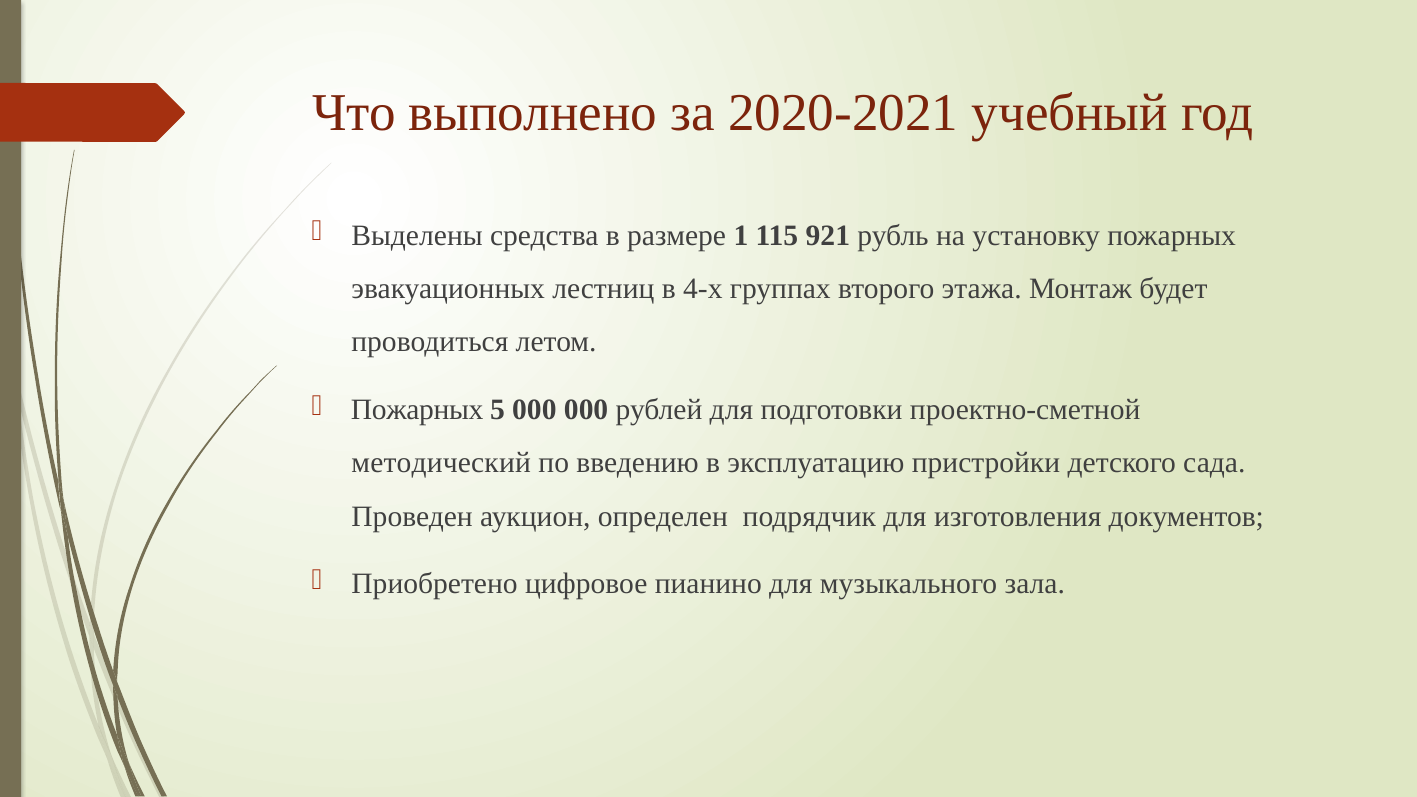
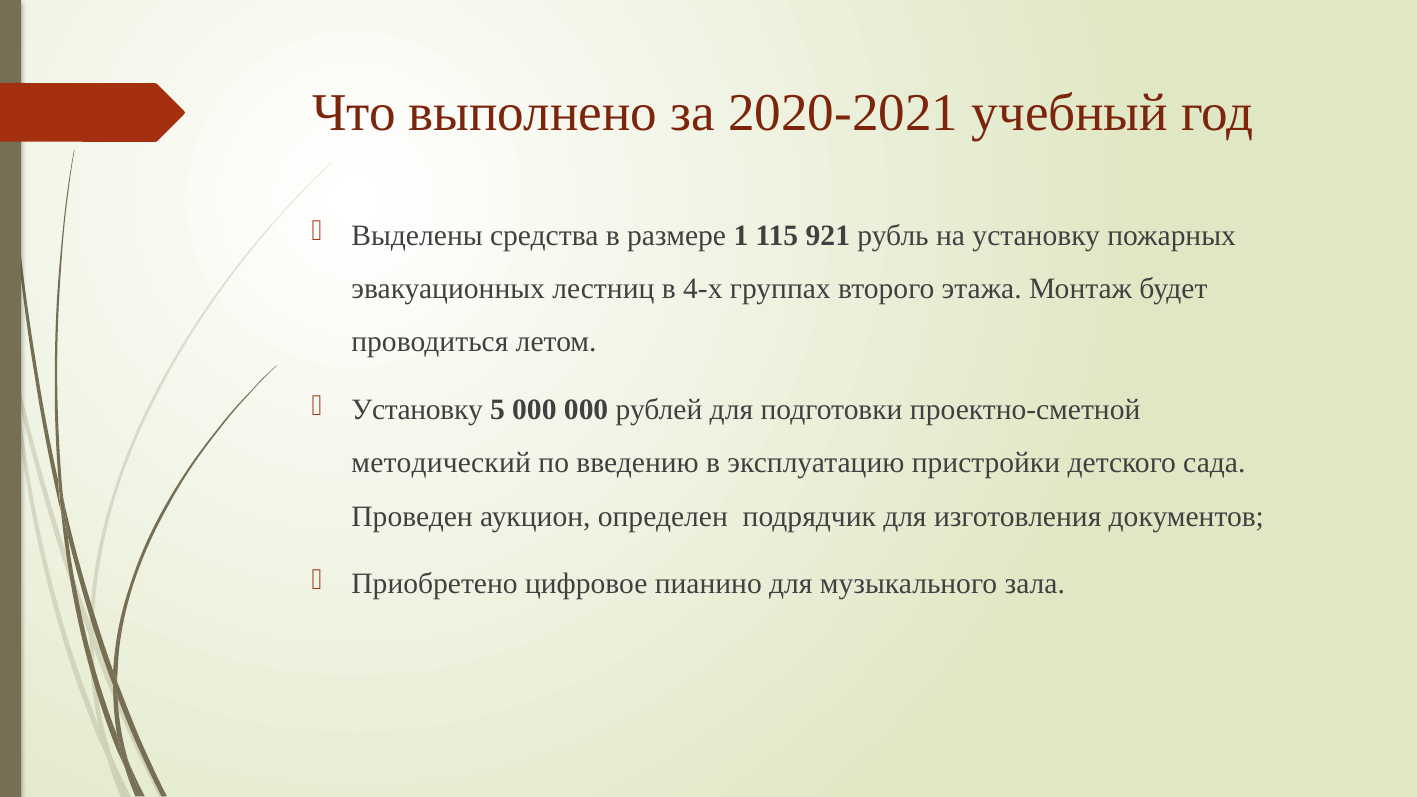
Пожарных at (417, 410): Пожарных -> Установку
